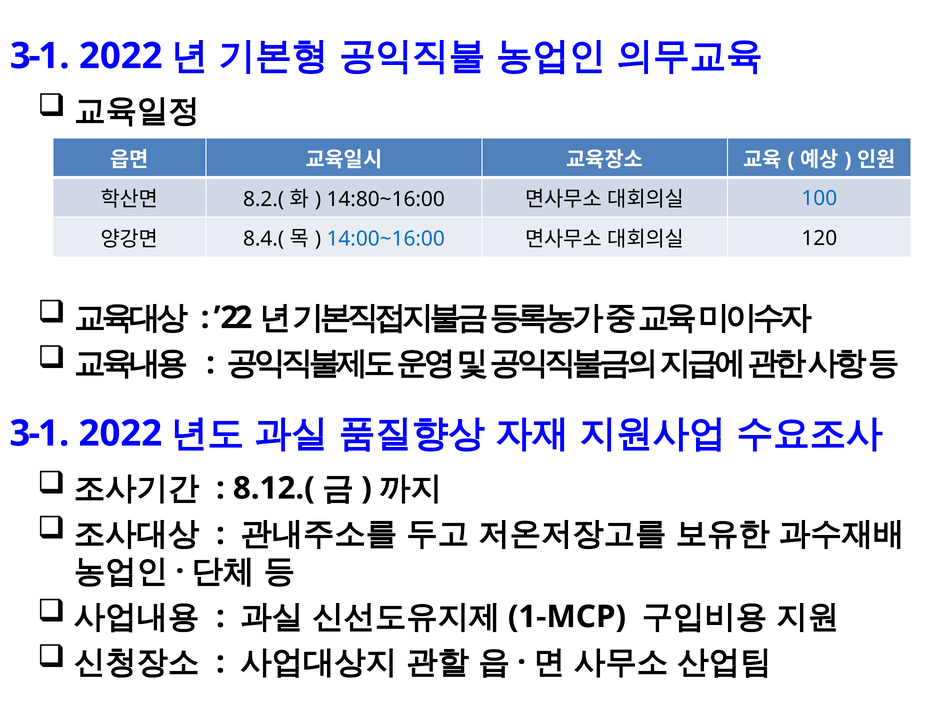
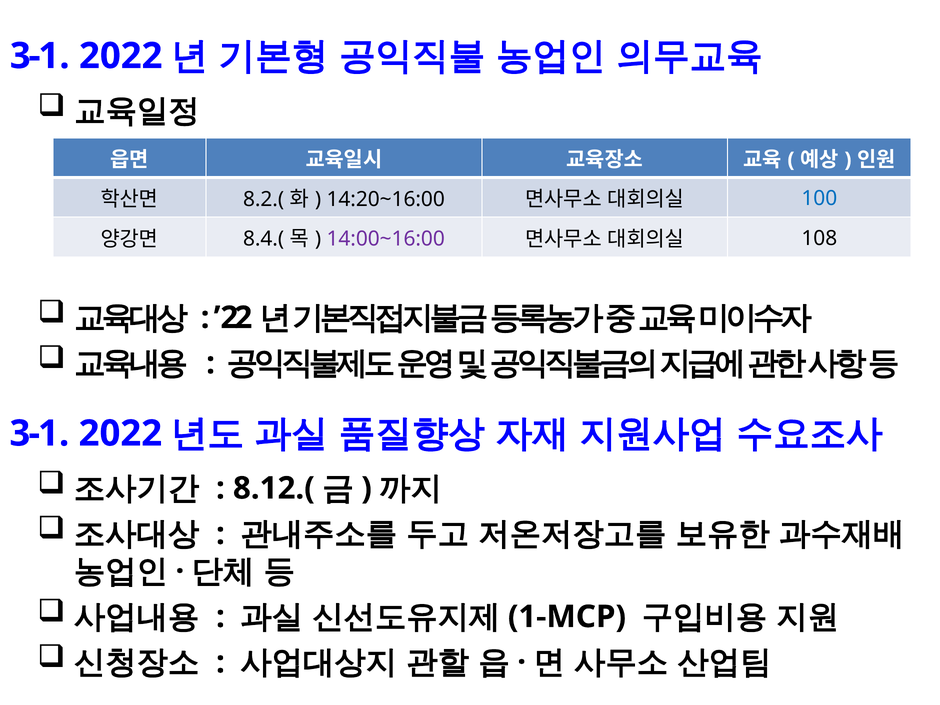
14:80~16:00: 14:80~16:00 -> 14:20~16:00
14:00~16:00 colour: blue -> purple
120: 120 -> 108
